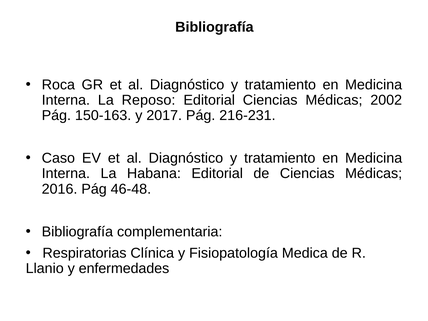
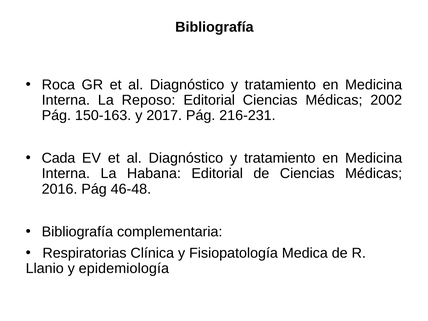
Caso: Caso -> Cada
enfermedades: enfermedades -> epidemiología
